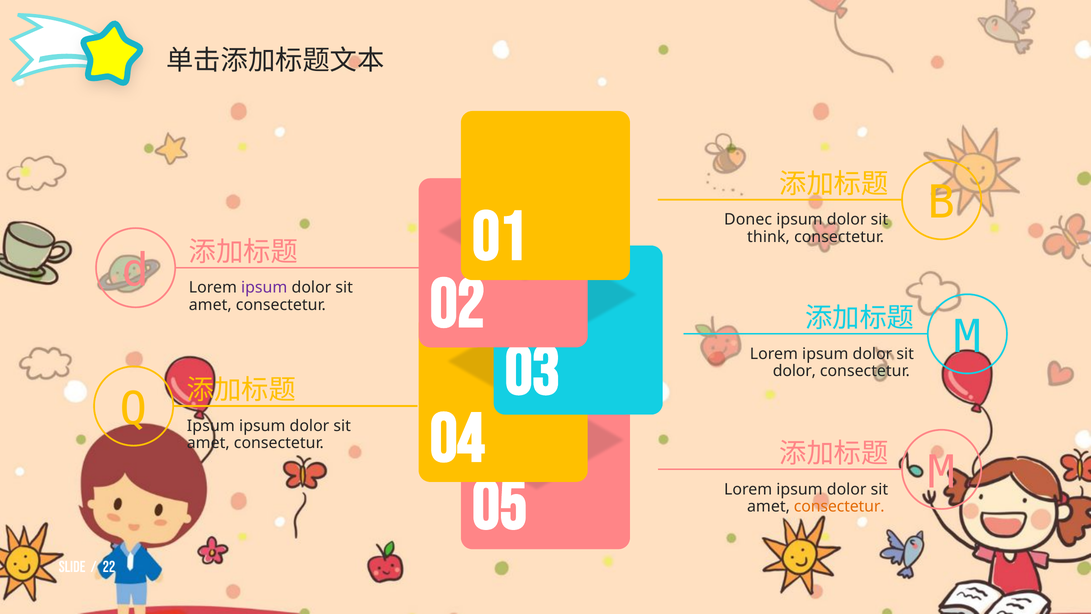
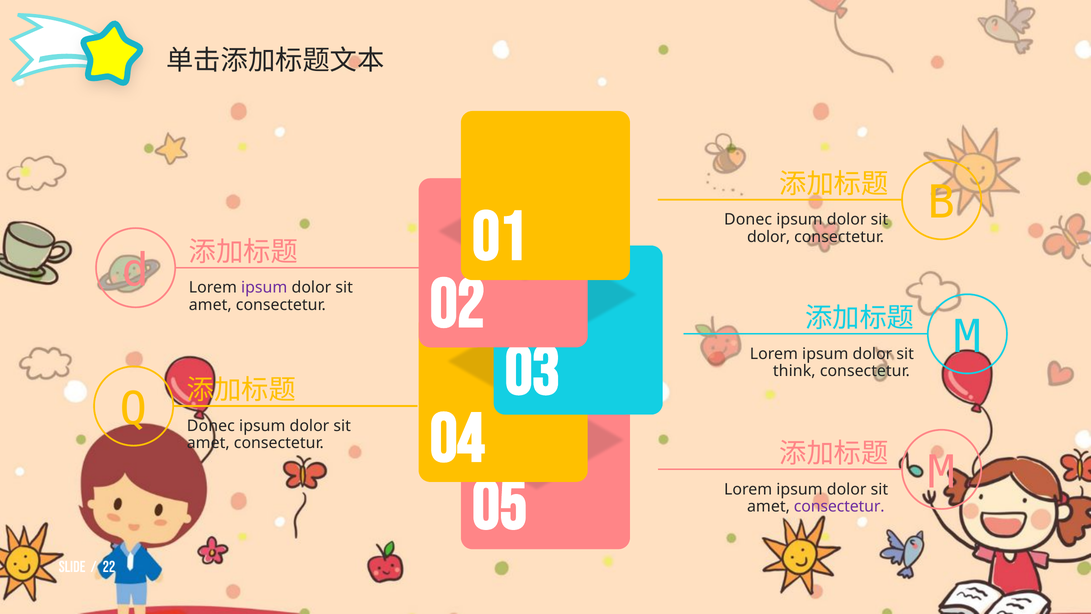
think at (768, 237): think -> dolor
dolor at (794, 371): dolor -> think
Ipsum at (211, 426): Ipsum -> Donec
consectetur at (839, 506) colour: orange -> purple
